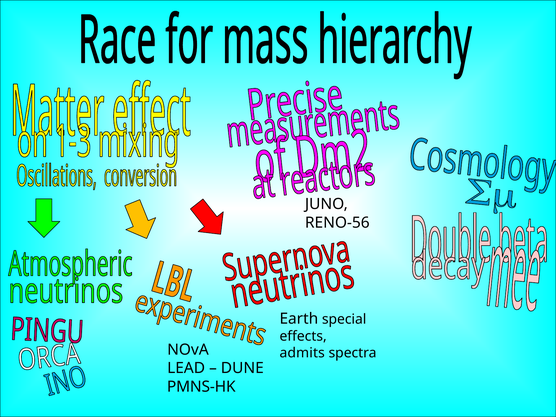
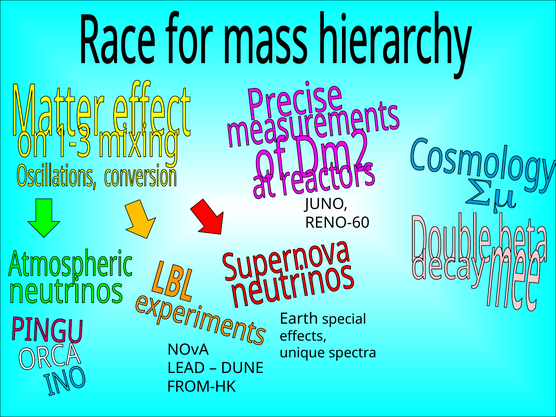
RENO-56: RENO-56 -> RENO-60
admits: admits -> unique
PMNS-HK: PMNS-HK -> FROM-HK
